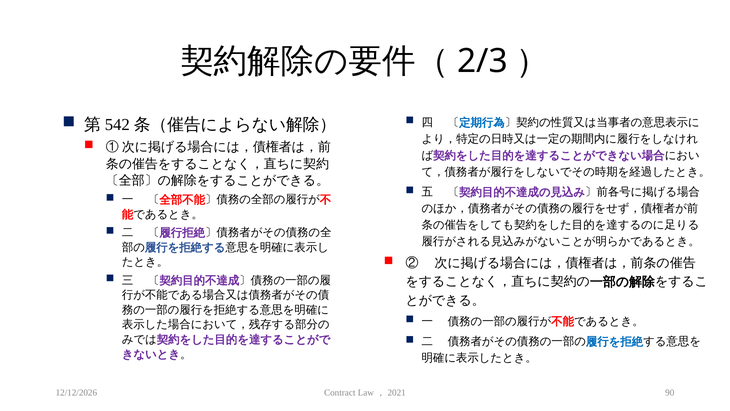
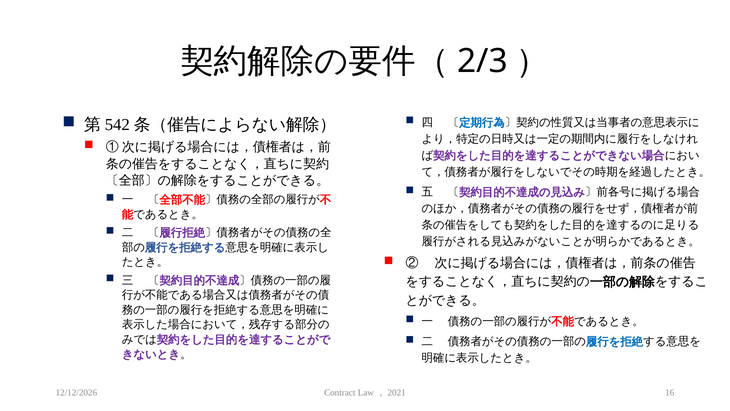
90: 90 -> 16
